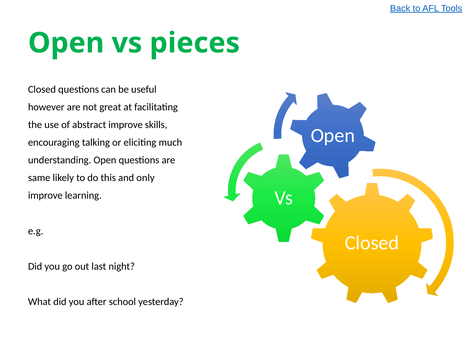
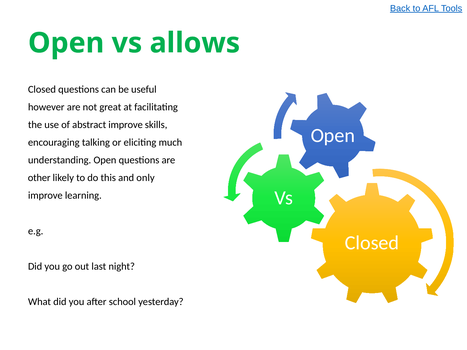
pieces: pieces -> allows
same: same -> other
